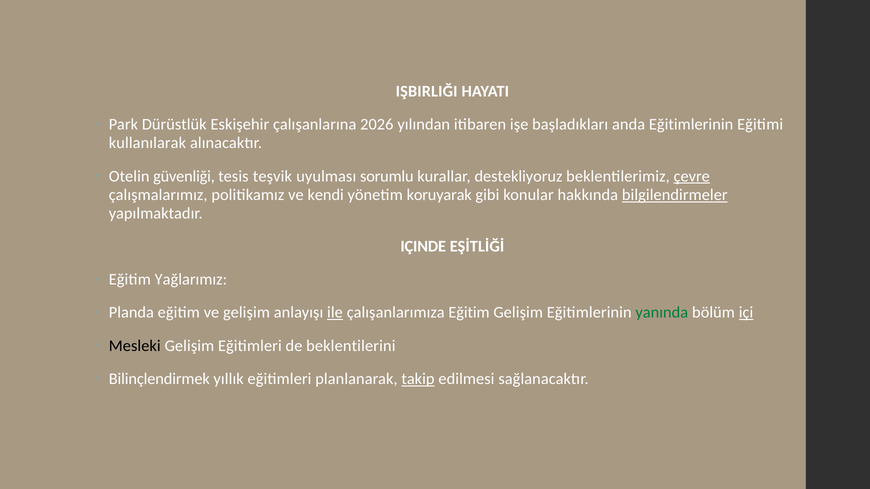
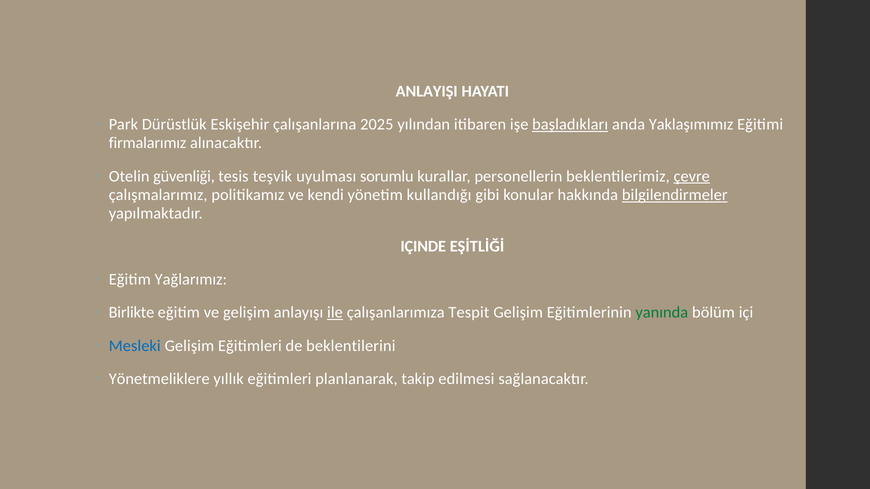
IŞBIRLIĞI: IŞBIRLIĞI -> ANLAYIŞI
2026: 2026 -> 2025
başladıkları underline: none -> present
anda Eğitimlerinin: Eğitimlerinin -> Yaklaşımımız
kullanılarak: kullanılarak -> firmalarımız
destekliyoruz: destekliyoruz -> personellerin
koruyarak: koruyarak -> kullandığı
Planda: Planda -> Birlikte
çalışanlarımıza Eğitim: Eğitim -> Tespit
içi underline: present -> none
Mesleki colour: black -> blue
Bilinçlendirmek: Bilinçlendirmek -> Yönetmeliklere
takip underline: present -> none
